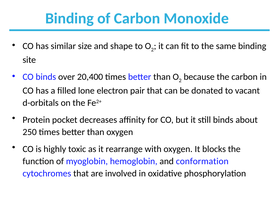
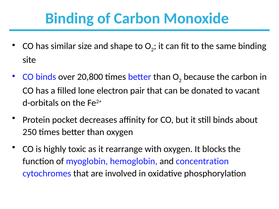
20,400: 20,400 -> 20,800
conformation: conformation -> concentration
